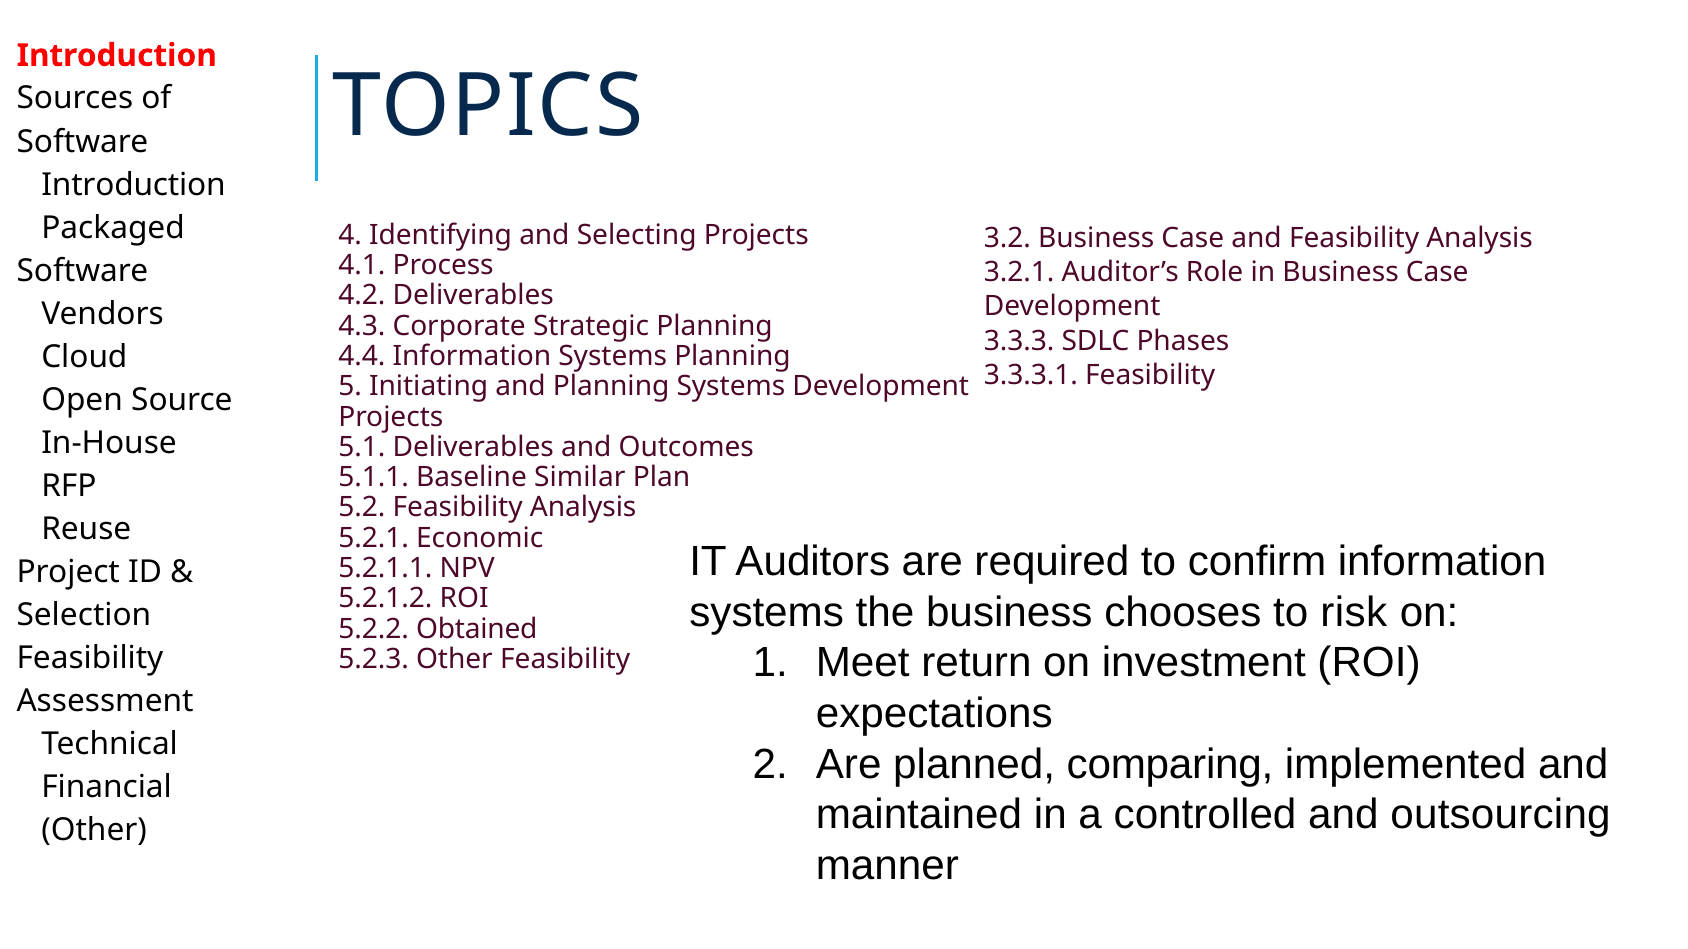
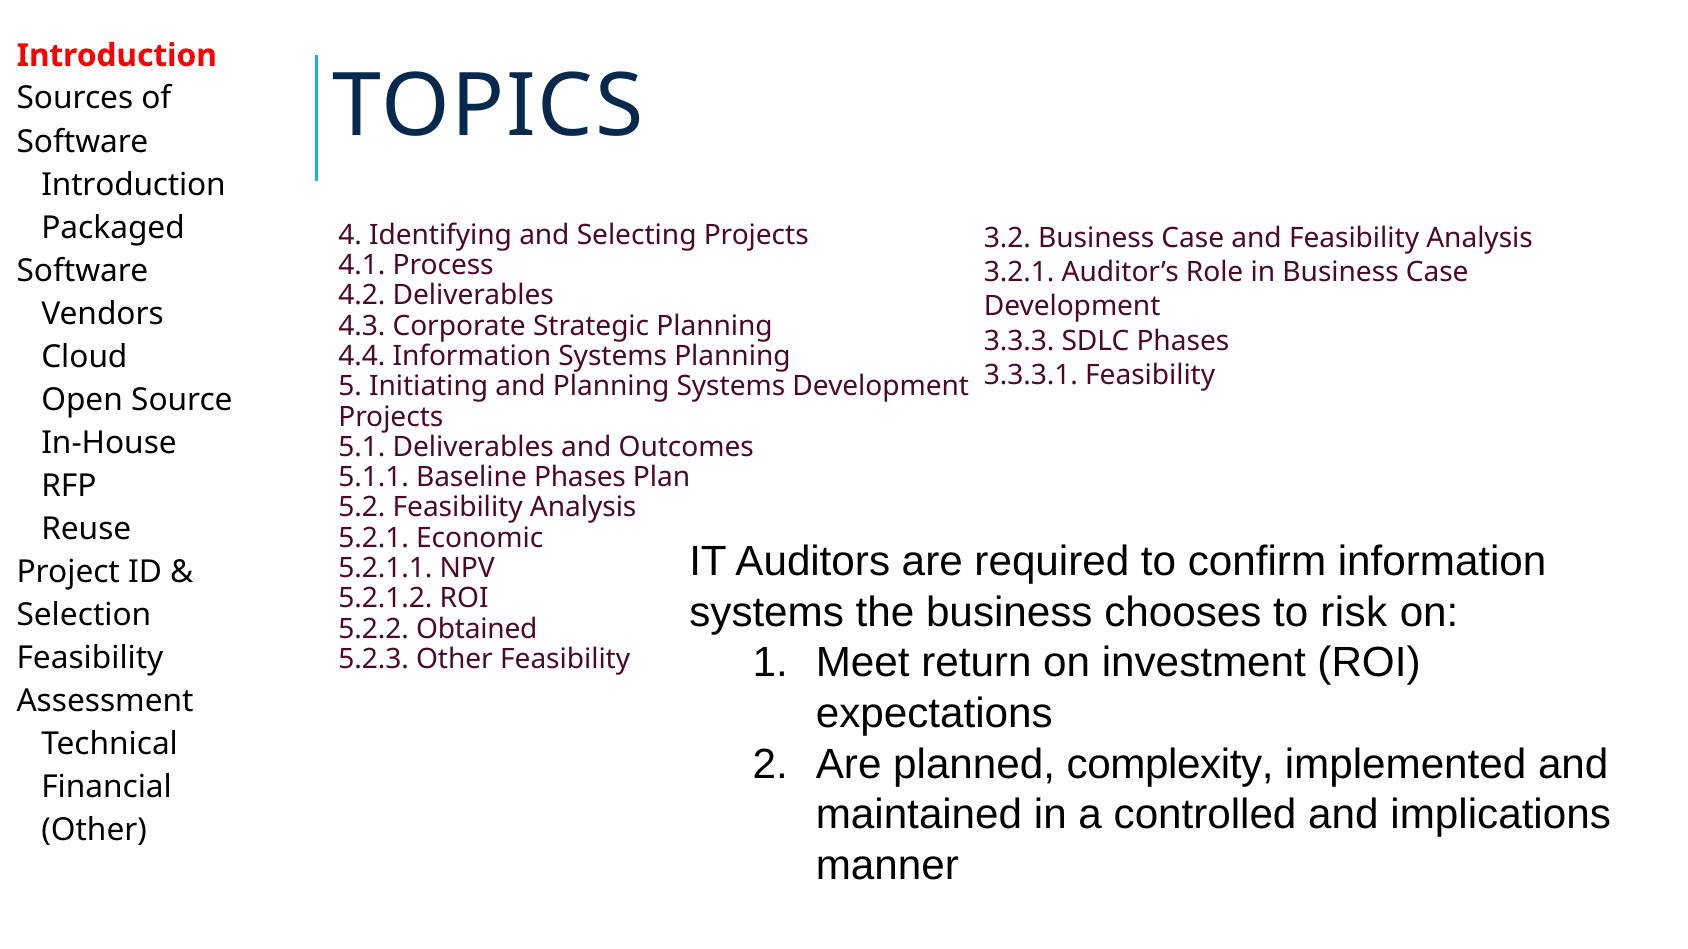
Baseline Similar: Similar -> Phases
comparing: comparing -> complexity
outsourcing: outsourcing -> implications
